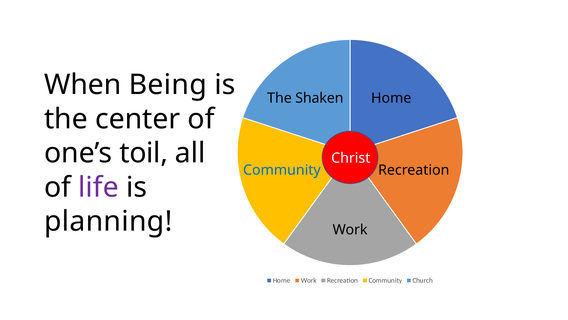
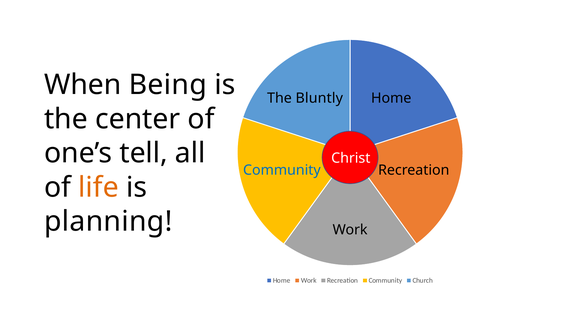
Shaken: Shaken -> Bluntly
toil: toil -> tell
life colour: purple -> orange
